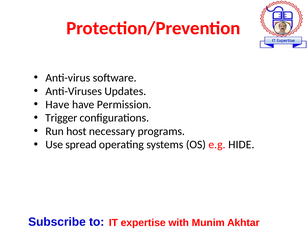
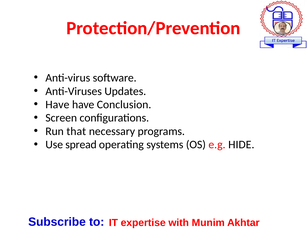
Permission: Permission -> Conclusion
Trigger: Trigger -> Screen
host: host -> that
